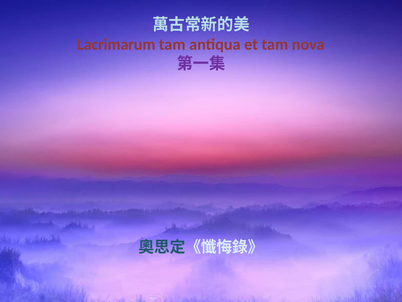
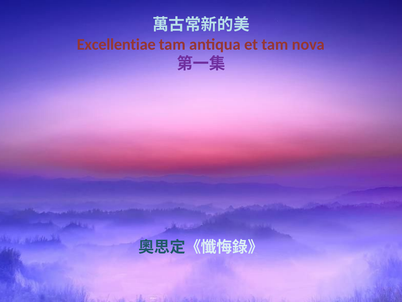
Lacrimarum: Lacrimarum -> Excellentiae
